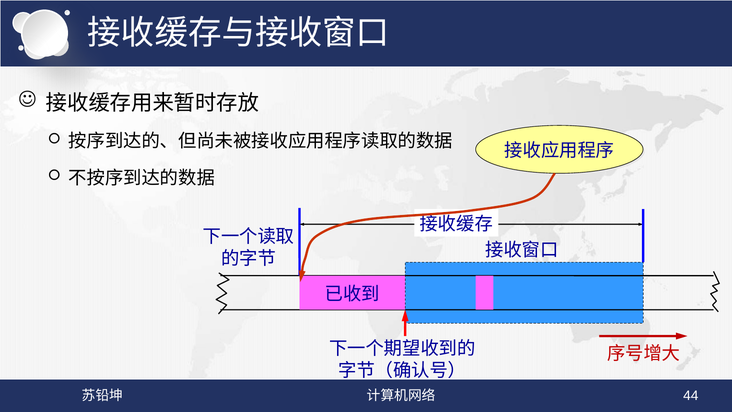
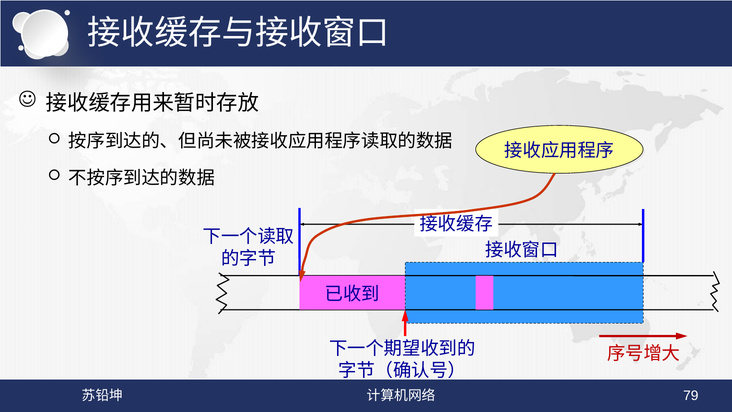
44: 44 -> 79
